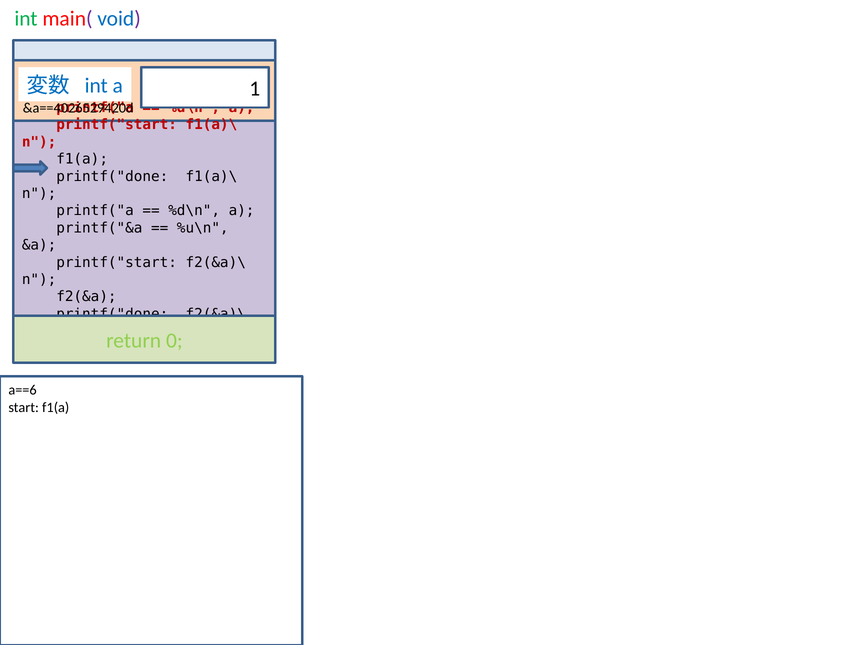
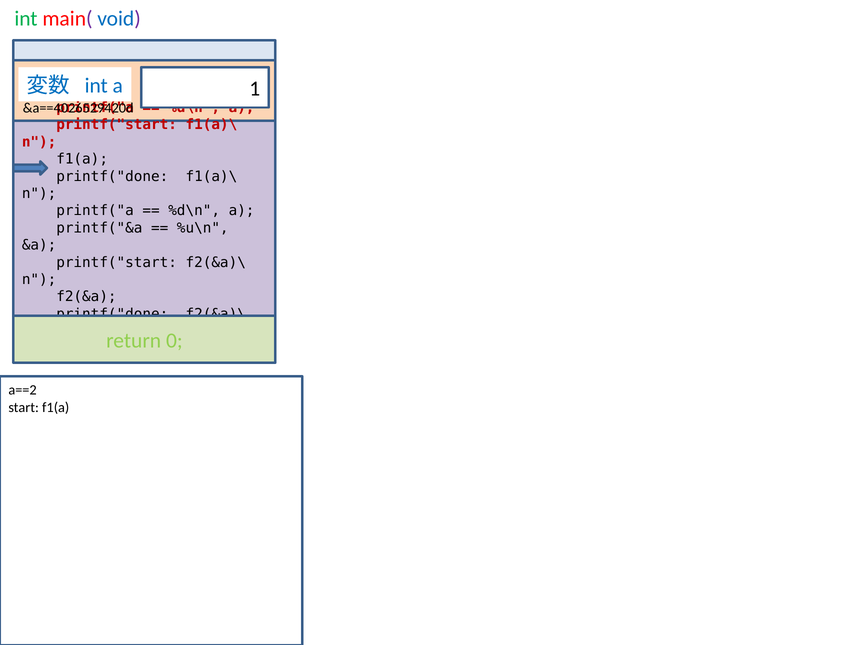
a==6: a==6 -> a==2
